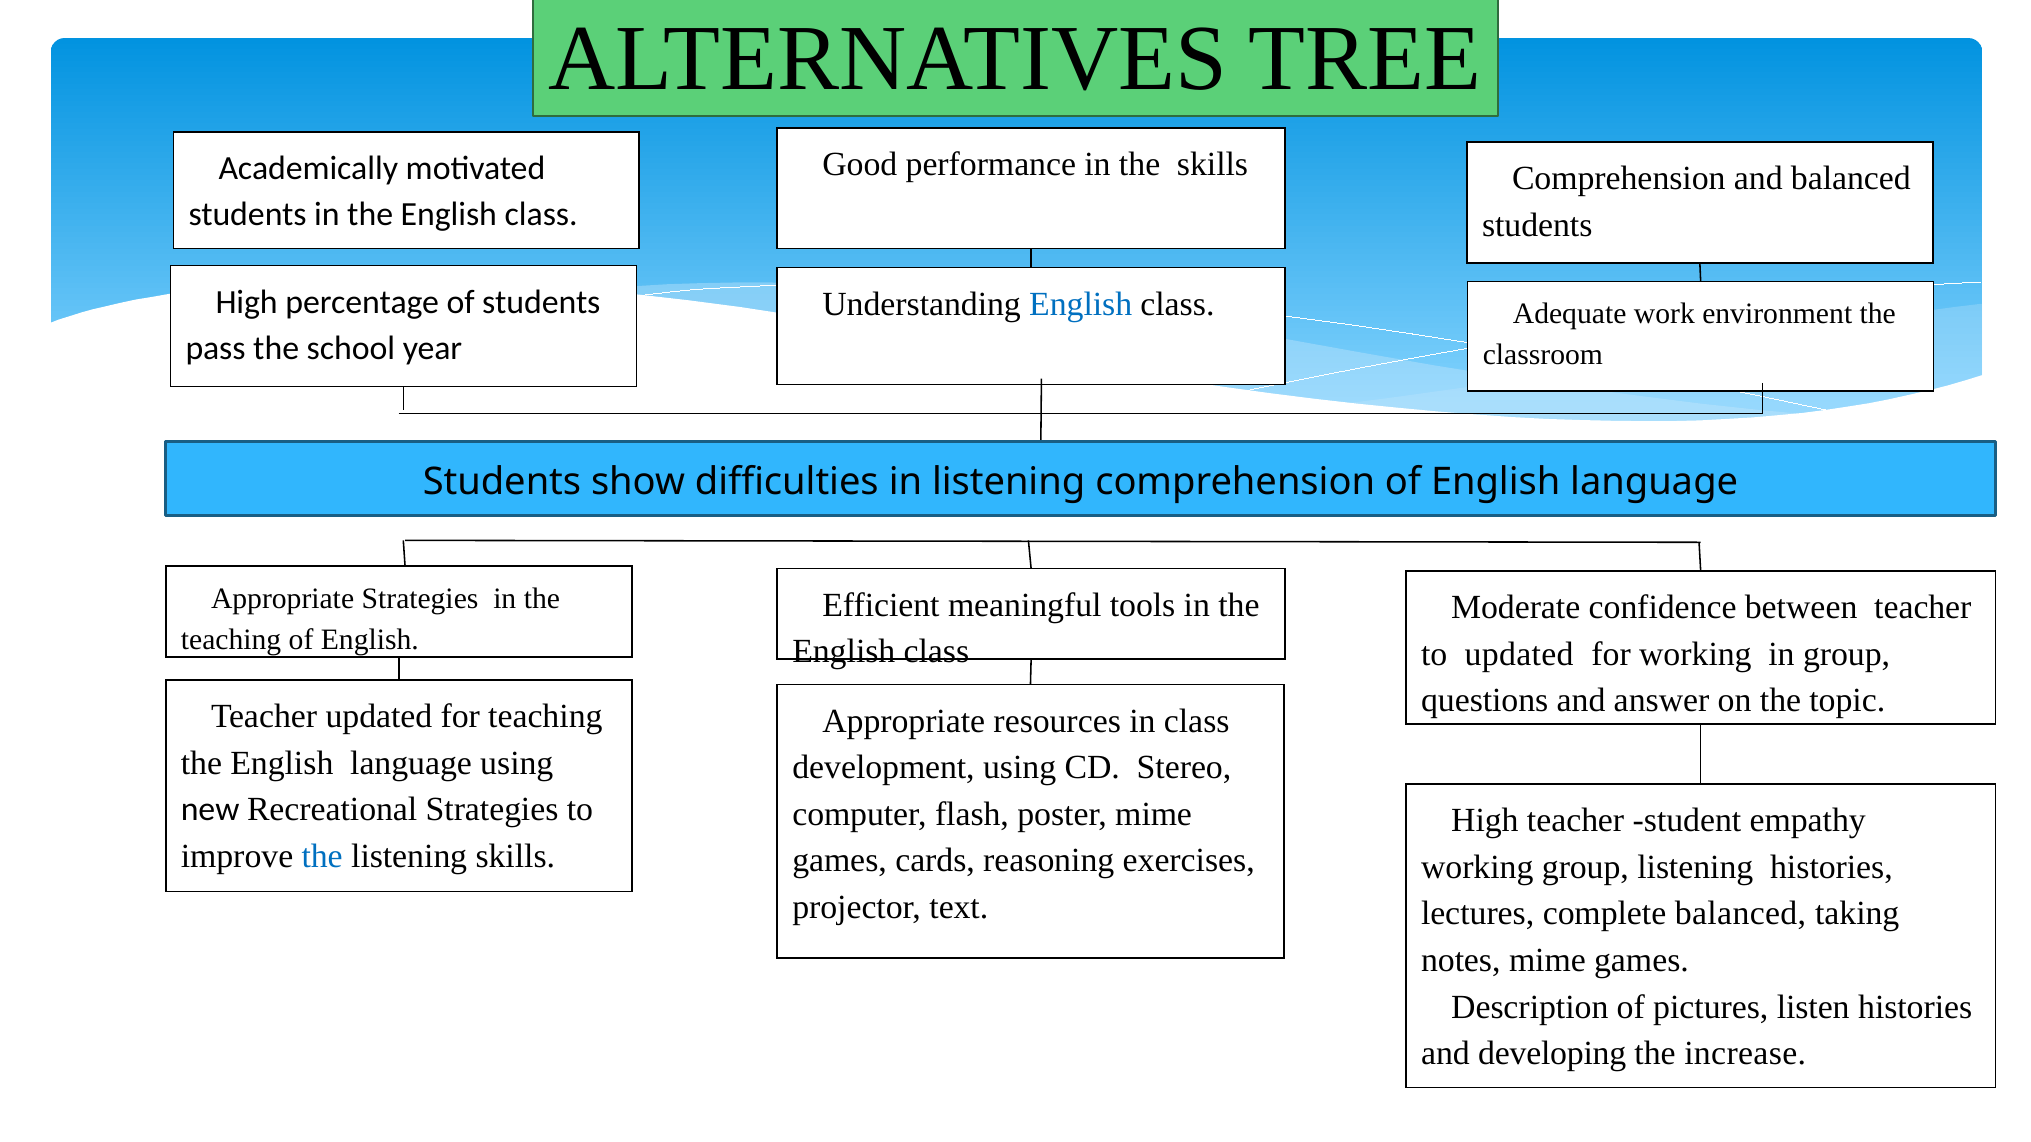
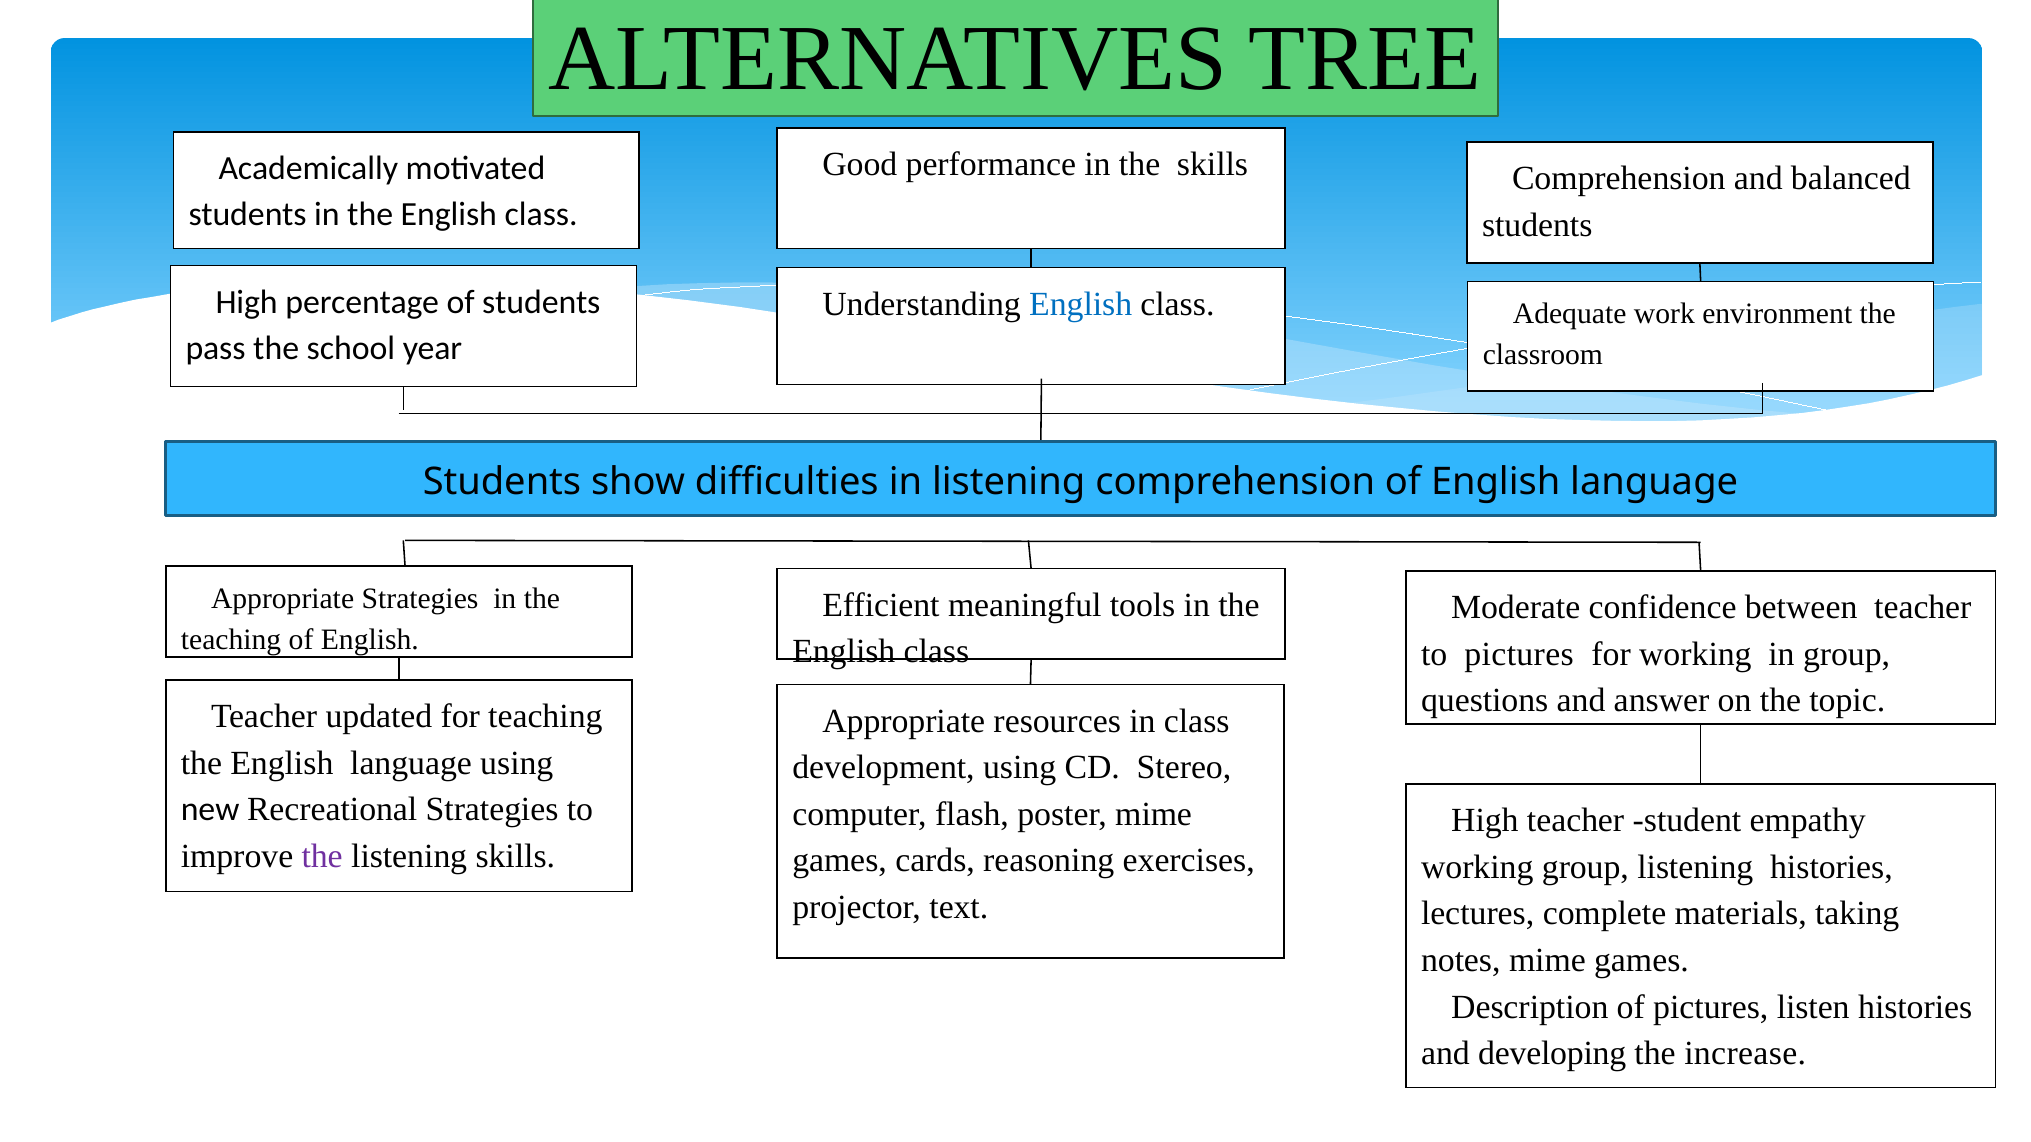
to updated: updated -> pictures
the at (322, 857) colour: blue -> purple
complete balanced: balanced -> materials
